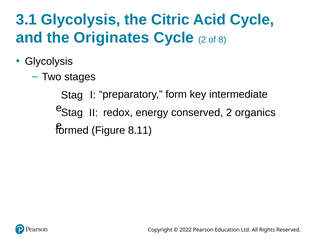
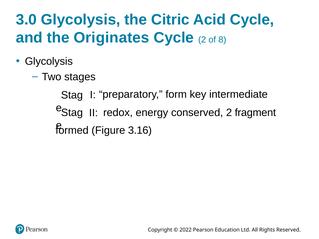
3.1: 3.1 -> 3.0
organics: organics -> fragment
8.11: 8.11 -> 3.16
